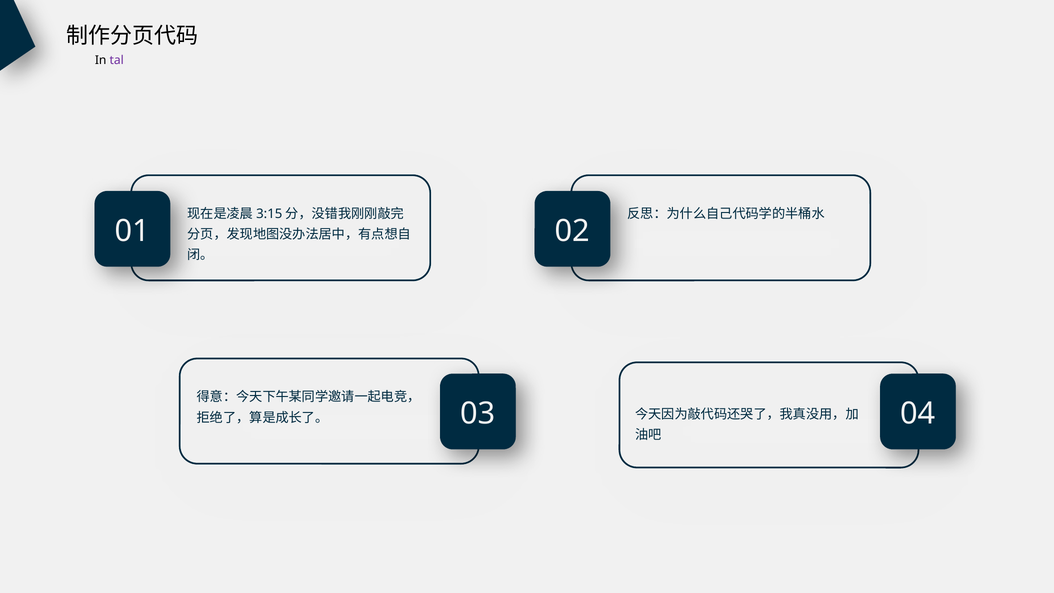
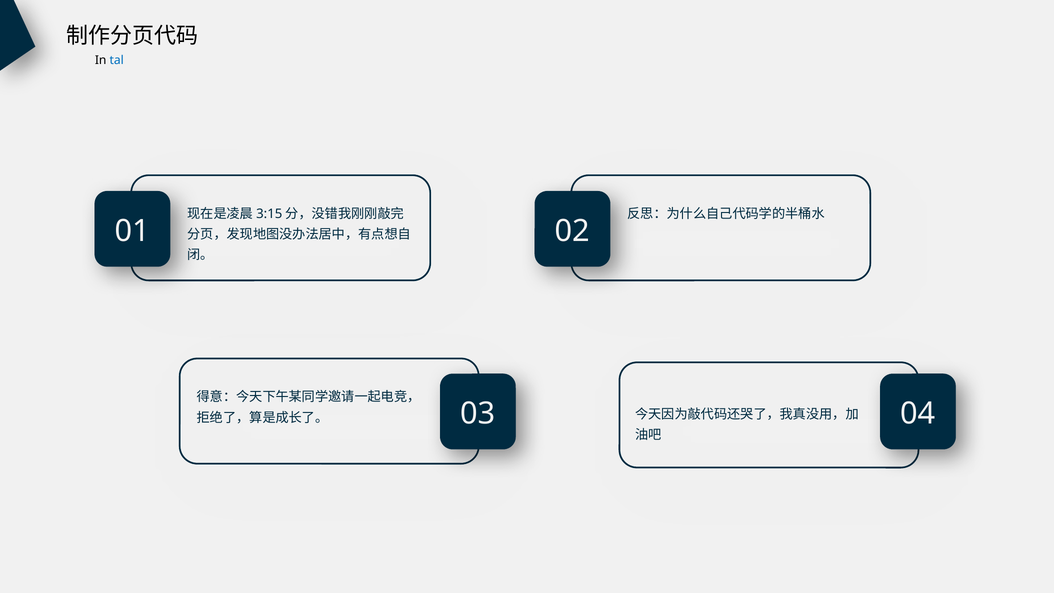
tal colour: purple -> blue
